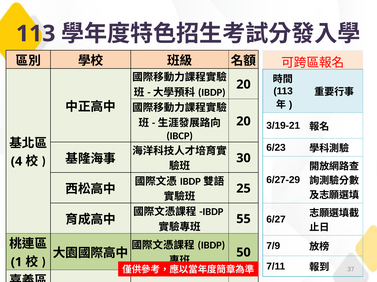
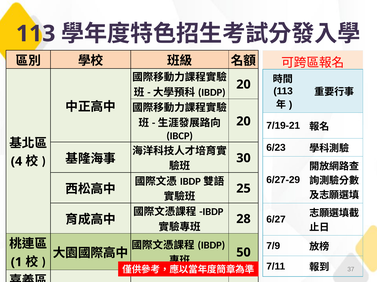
3/19-21: 3/19-21 -> 7/19-21
55 at (243, 219): 55 -> 28
